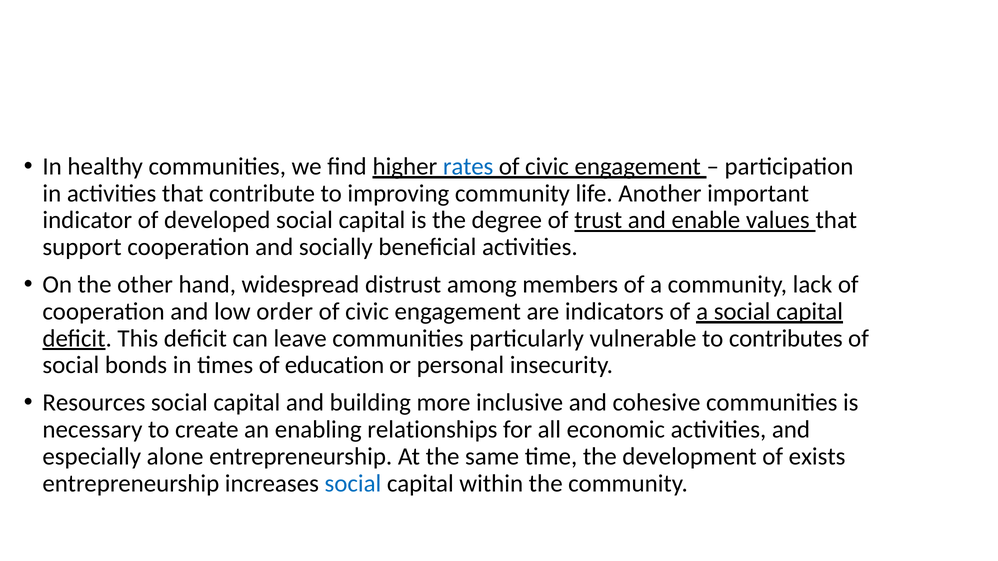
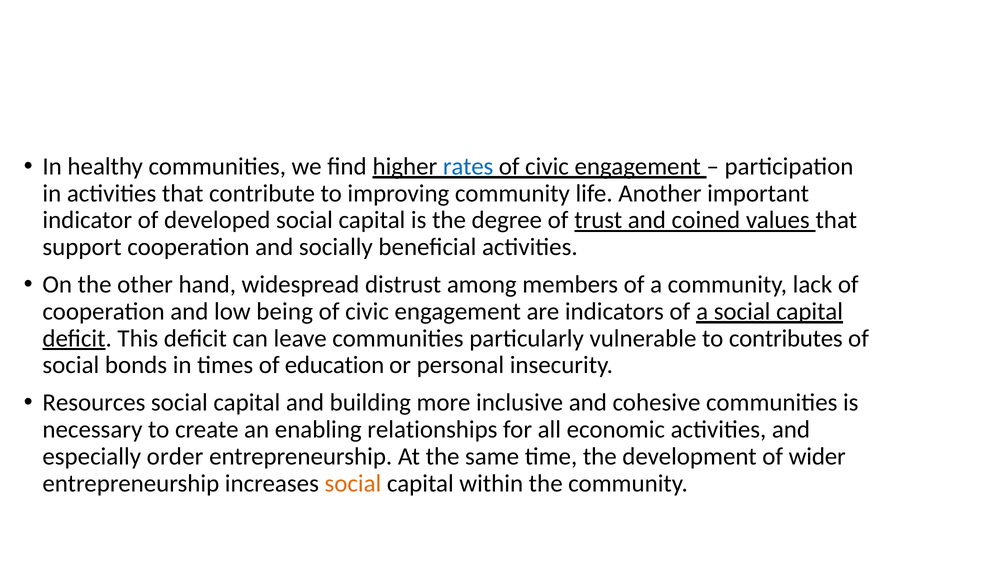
enable: enable -> coined
order: order -> being
alone: alone -> order
exists: exists -> wider
social at (353, 484) colour: blue -> orange
